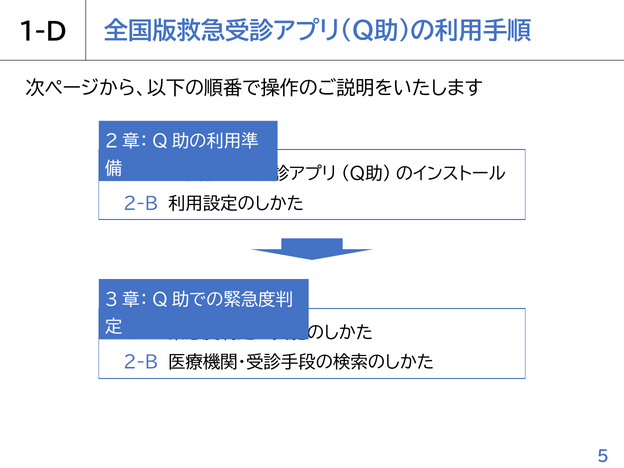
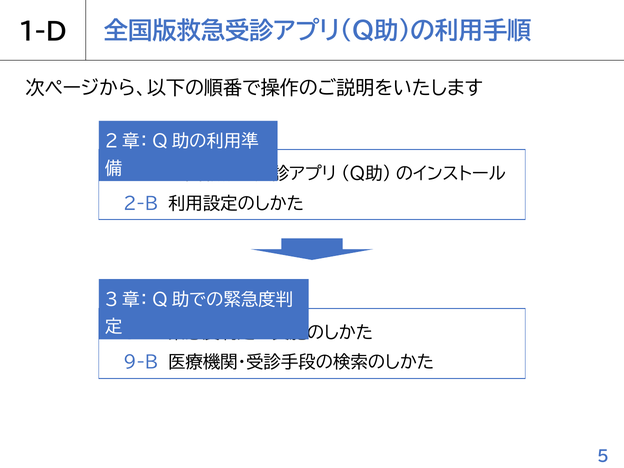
2-B at (141, 363): 2-B -> 9-B
